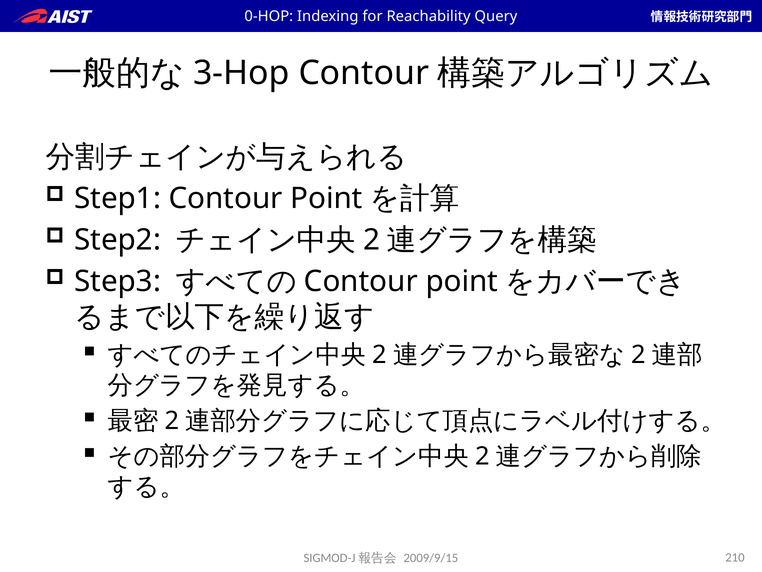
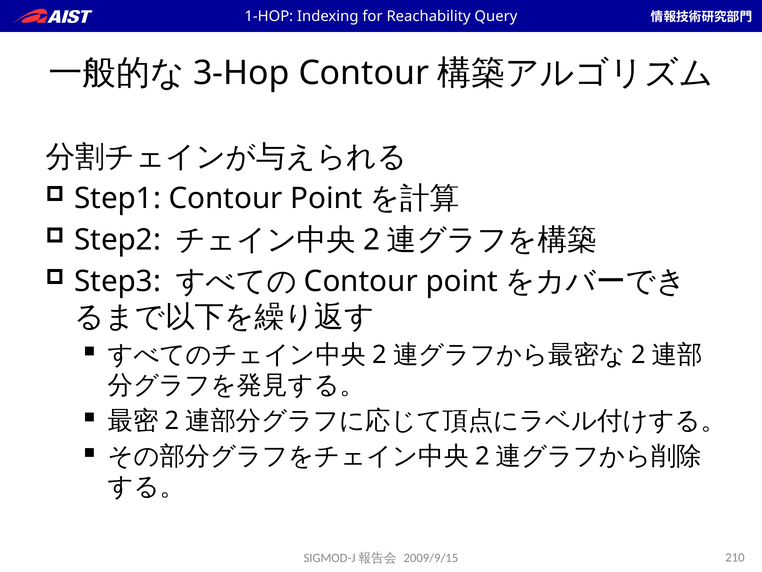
0-HOP: 0-HOP -> 1-HOP
